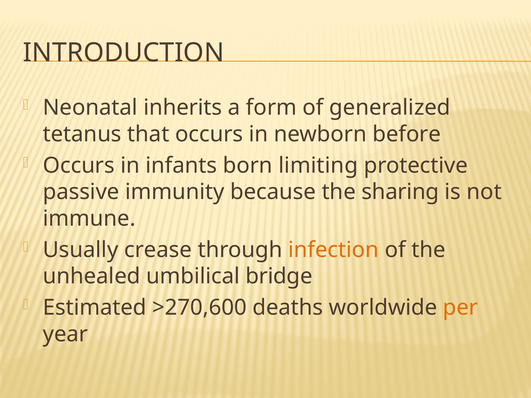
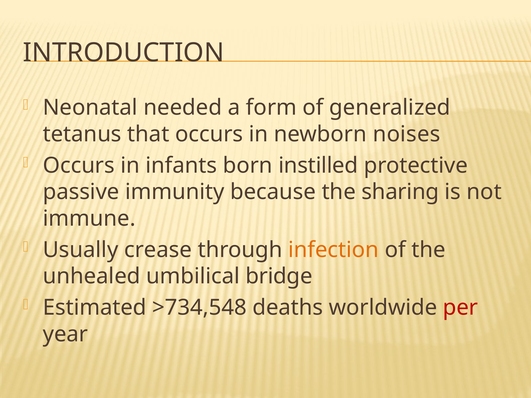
inherits: inherits -> needed
before: before -> noises
limiting: limiting -> instilled
>270,600: >270,600 -> >734,548
per colour: orange -> red
